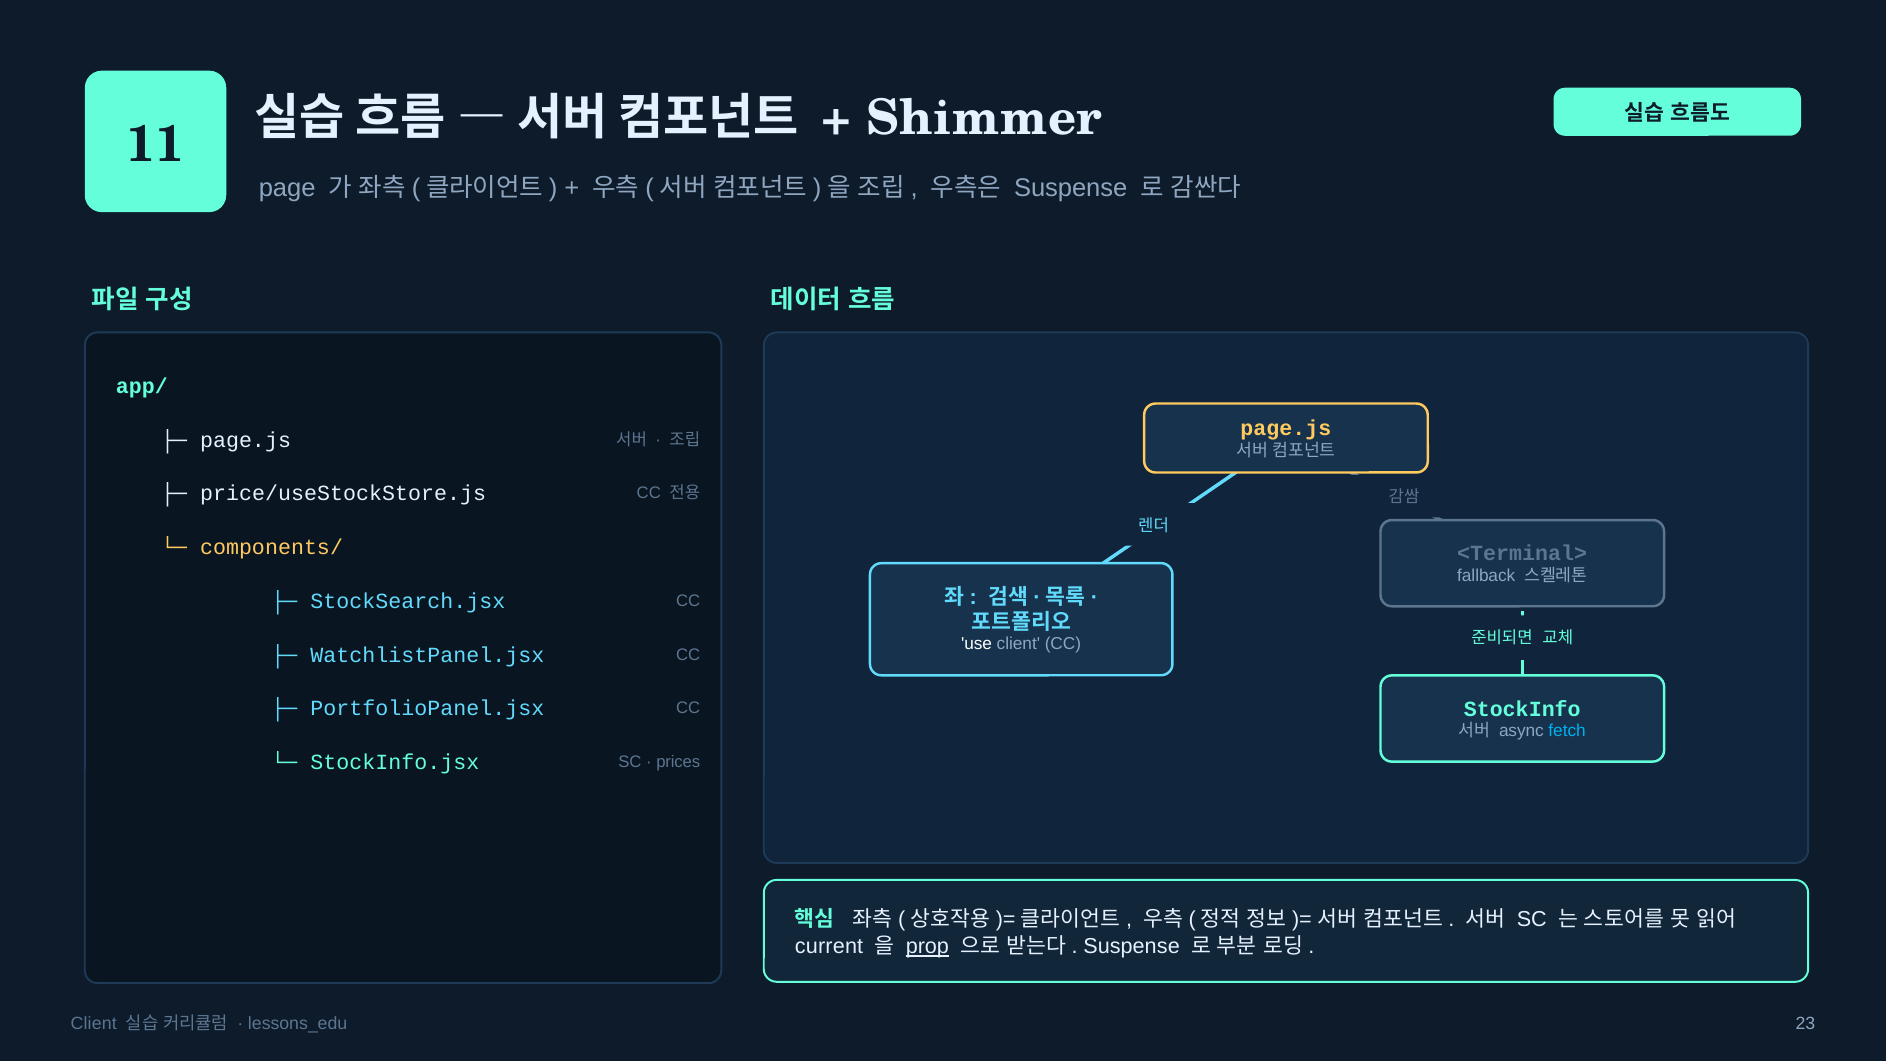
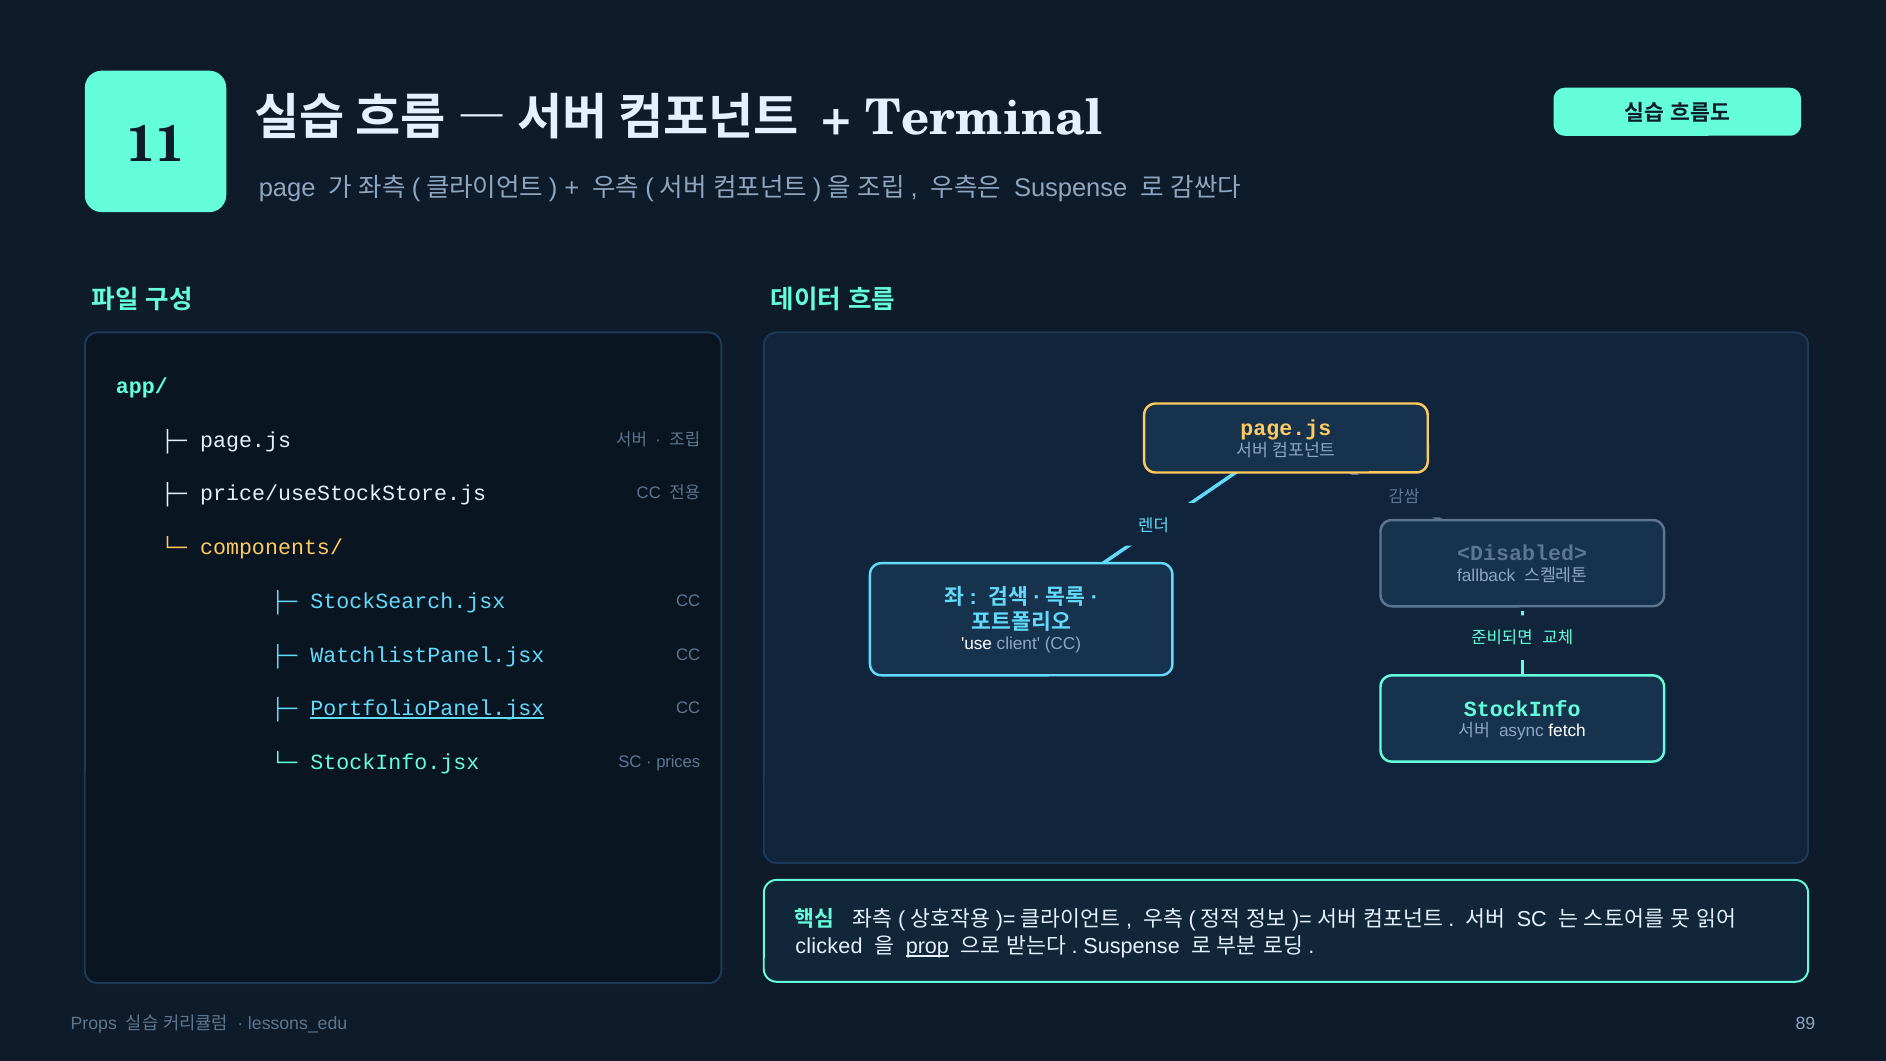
Shimmer: Shimmer -> Terminal
<Terminal>: <Terminal> -> <Disabled>
PortfolioPanel.jsx underline: none -> present
fetch colour: light blue -> white
current: current -> clicked
Client at (94, 1024): Client -> Props
23: 23 -> 89
